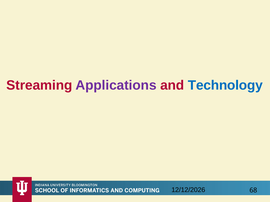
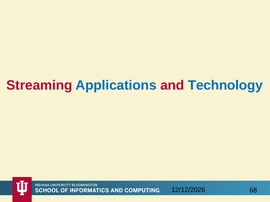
Applications colour: purple -> blue
